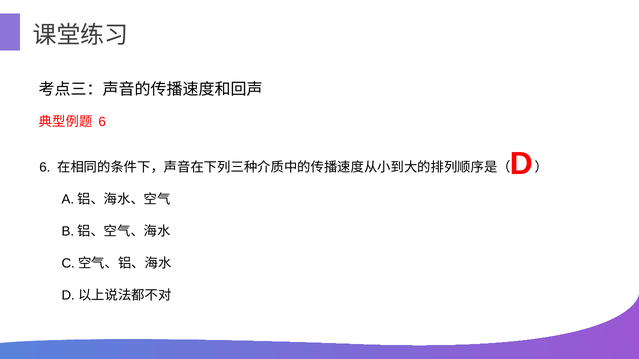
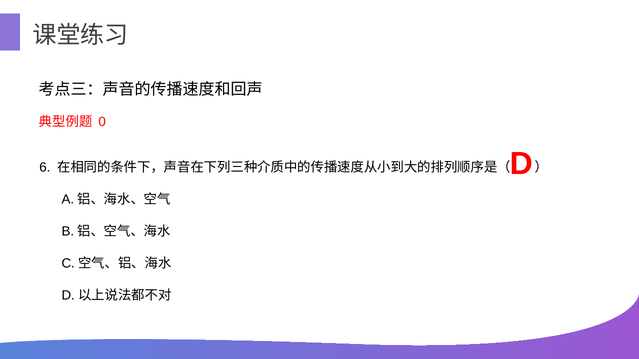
6 at (102, 122): 6 -> 0
